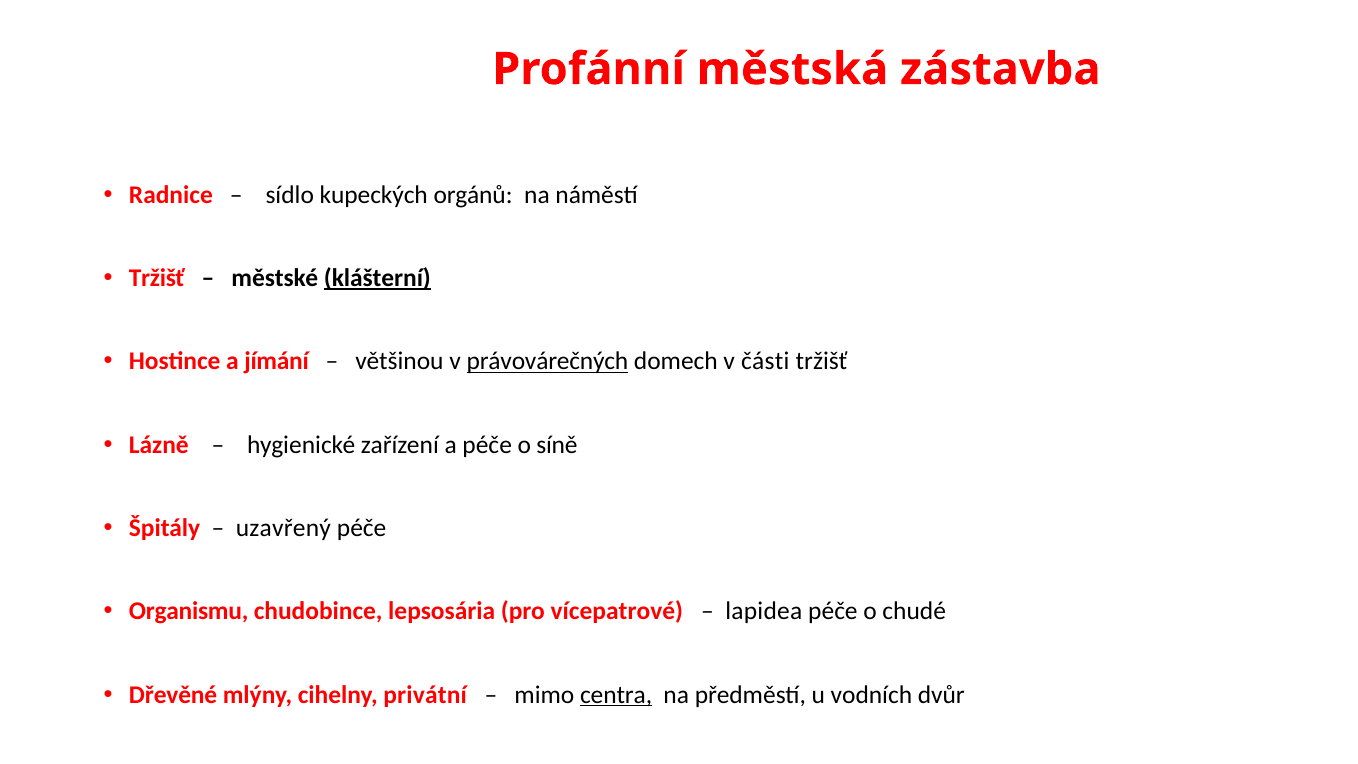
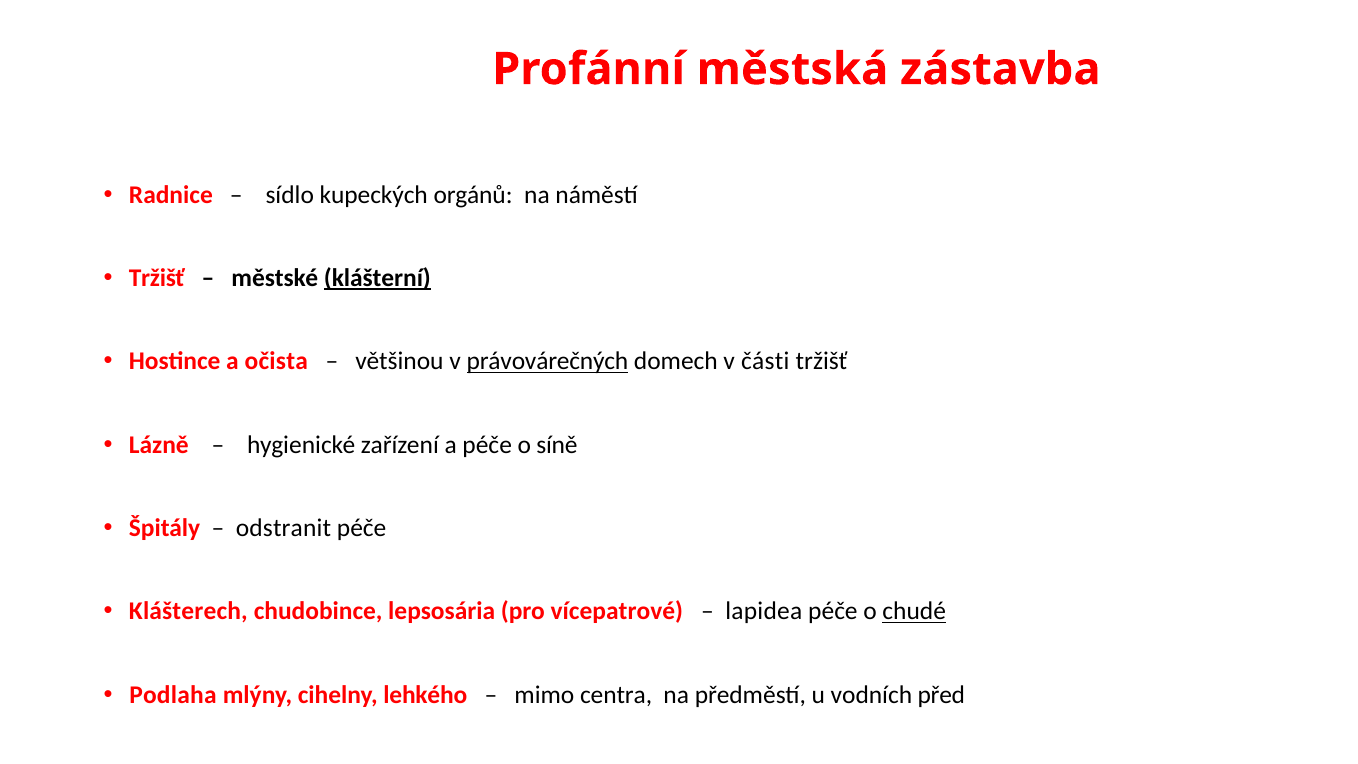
jímání: jímání -> očista
uzavřený: uzavřený -> odstranit
Organismu: Organismu -> Klášterech
chudé underline: none -> present
Dřevěné: Dřevěné -> Podlaha
privátní: privátní -> lehkého
centra underline: present -> none
dvůr: dvůr -> před
